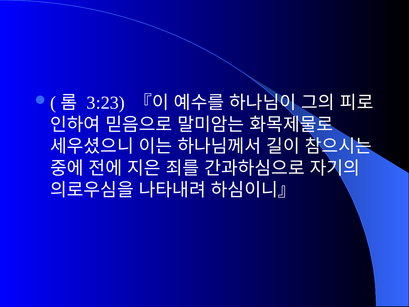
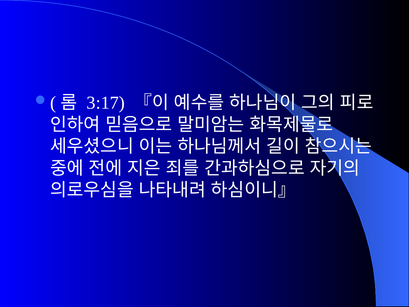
3:23: 3:23 -> 3:17
